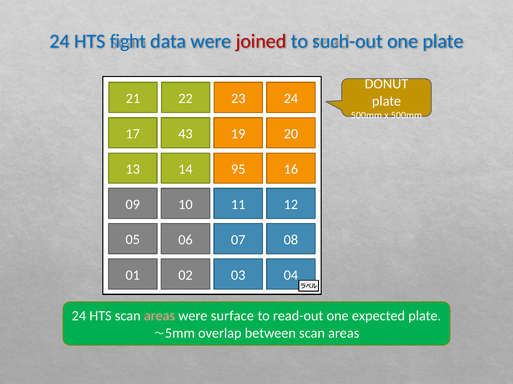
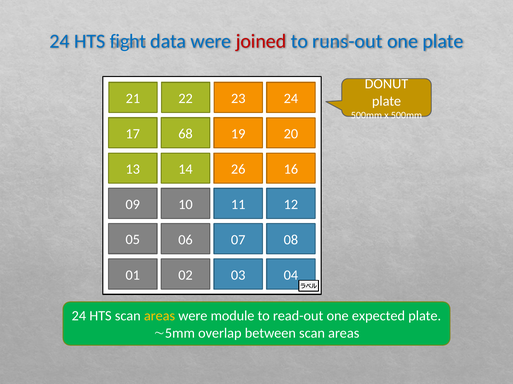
such-out: such-out -> runs-out
43: 43 -> 68
95: 95 -> 26
areas at (160, 317) colour: pink -> yellow
surface: surface -> module
